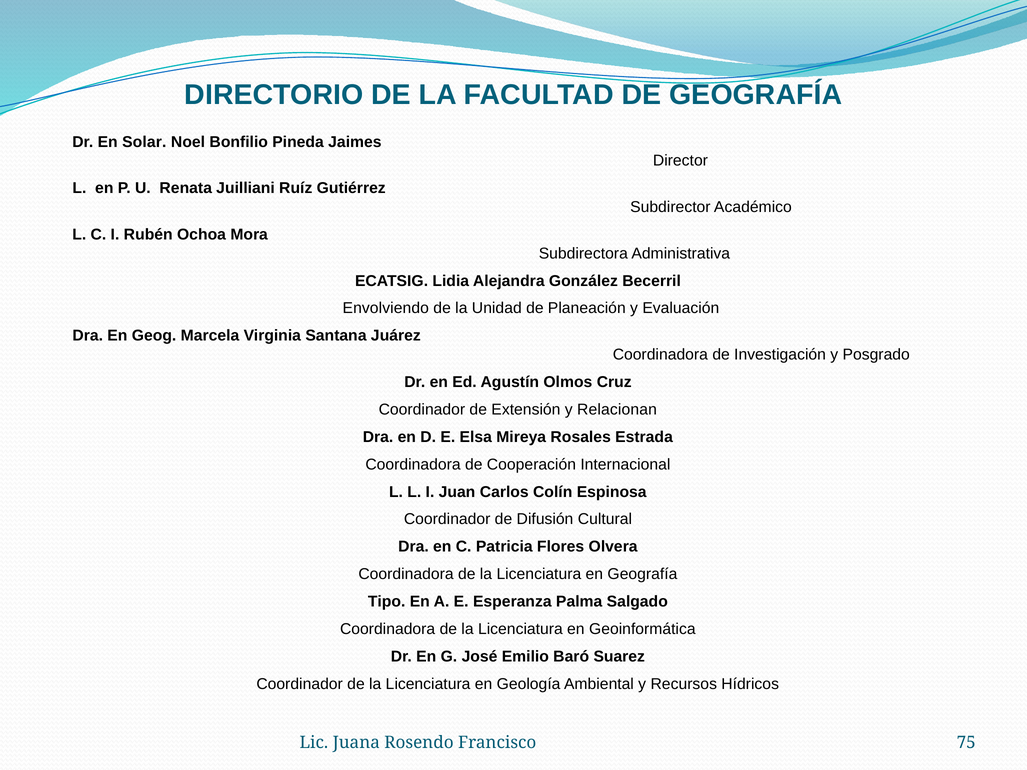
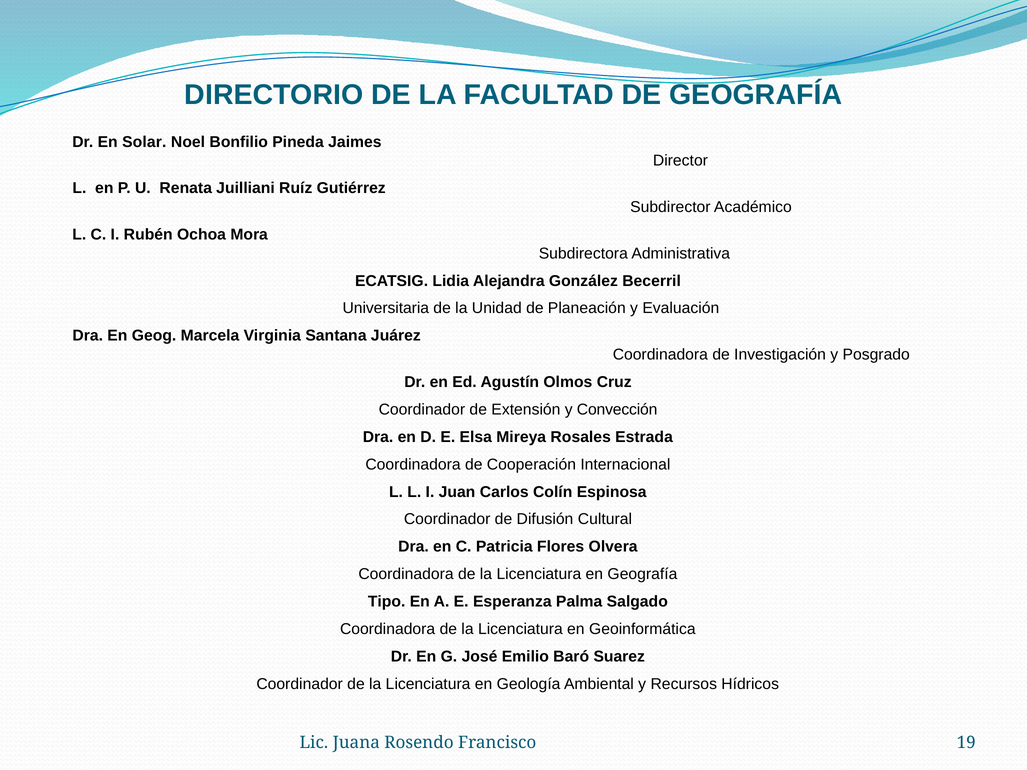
Envolviendo: Envolviendo -> Universitaria
Relacionan: Relacionan -> Convección
75: 75 -> 19
